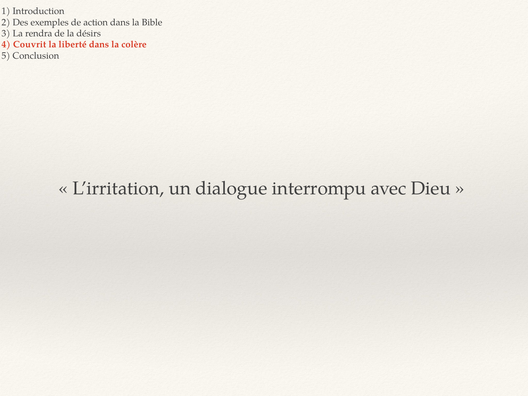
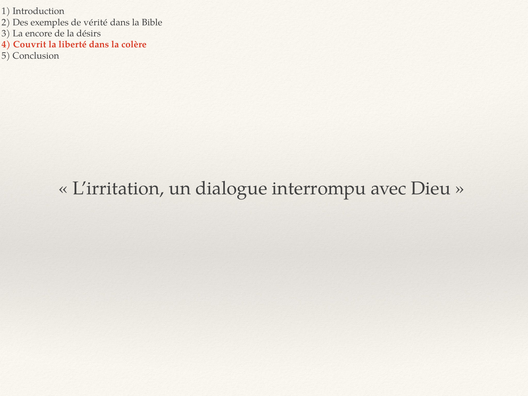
action: action -> vérité
rendra: rendra -> encore
